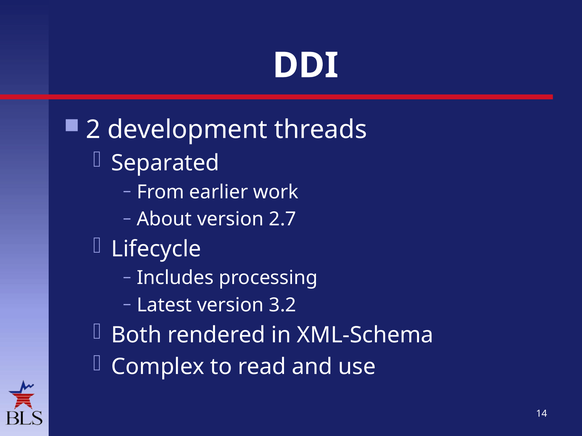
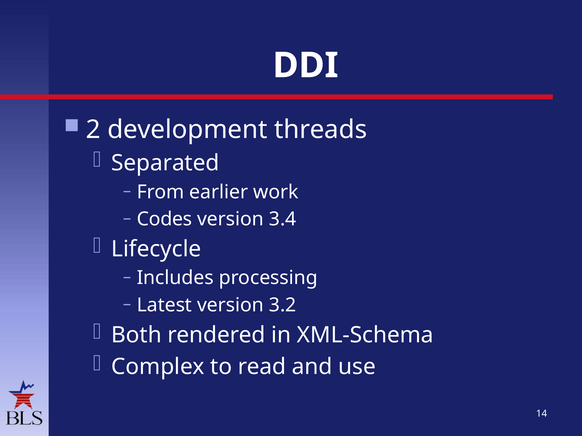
About: About -> Codes
2.7: 2.7 -> 3.4
